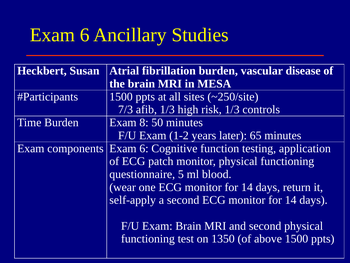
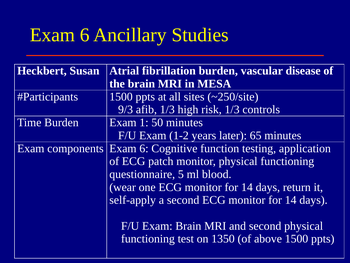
7/3: 7/3 -> 9/3
8: 8 -> 1
